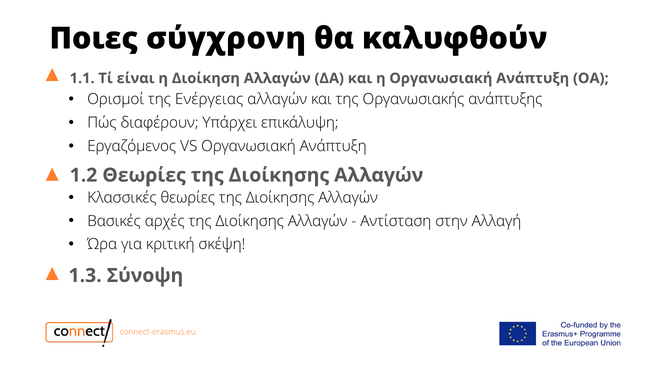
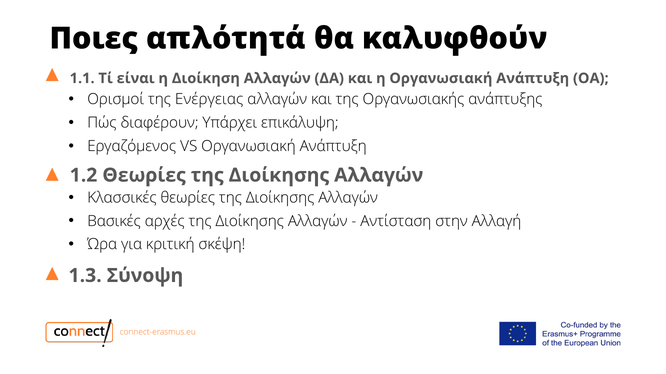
σύγχρονη: σύγχρονη -> απλότητά
